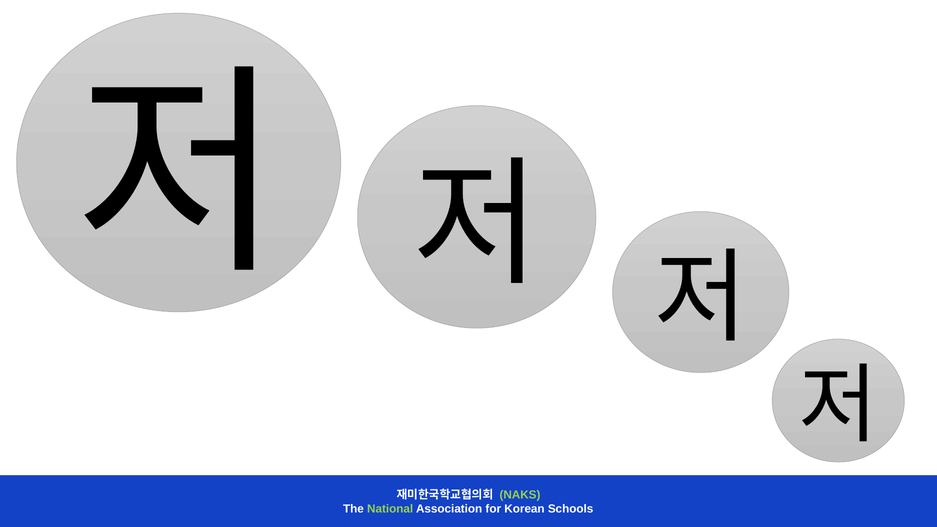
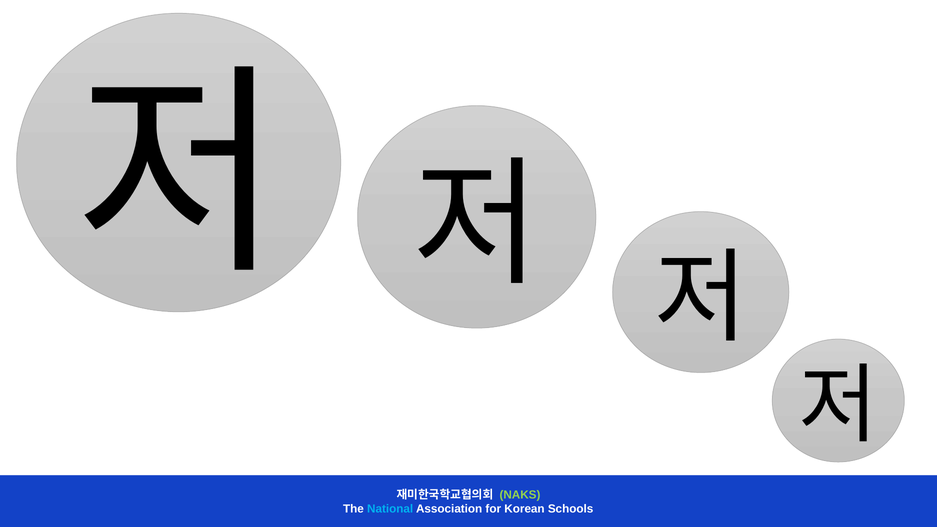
National colour: light green -> light blue
